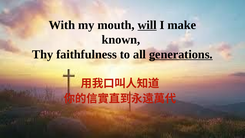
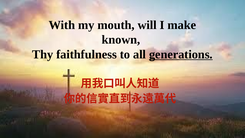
will underline: present -> none
